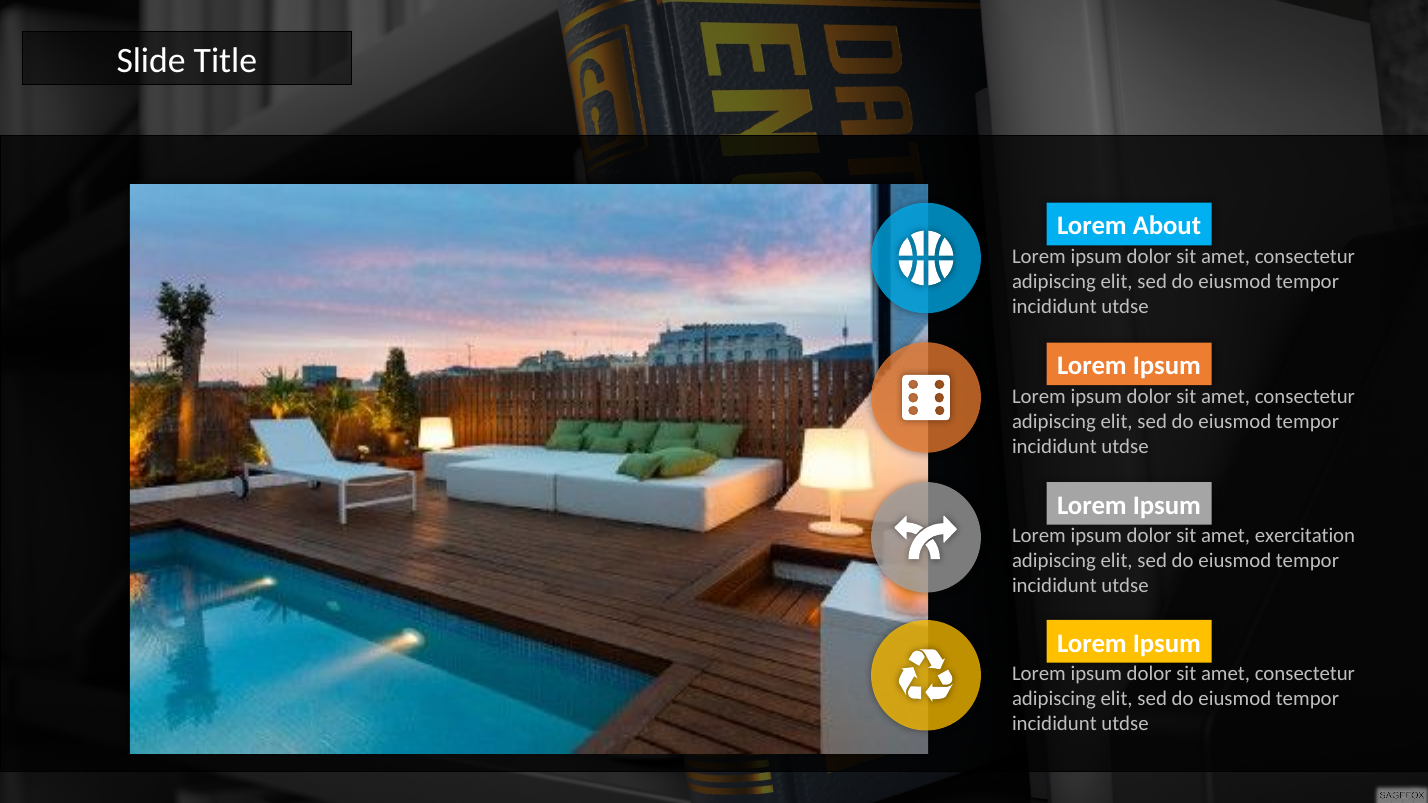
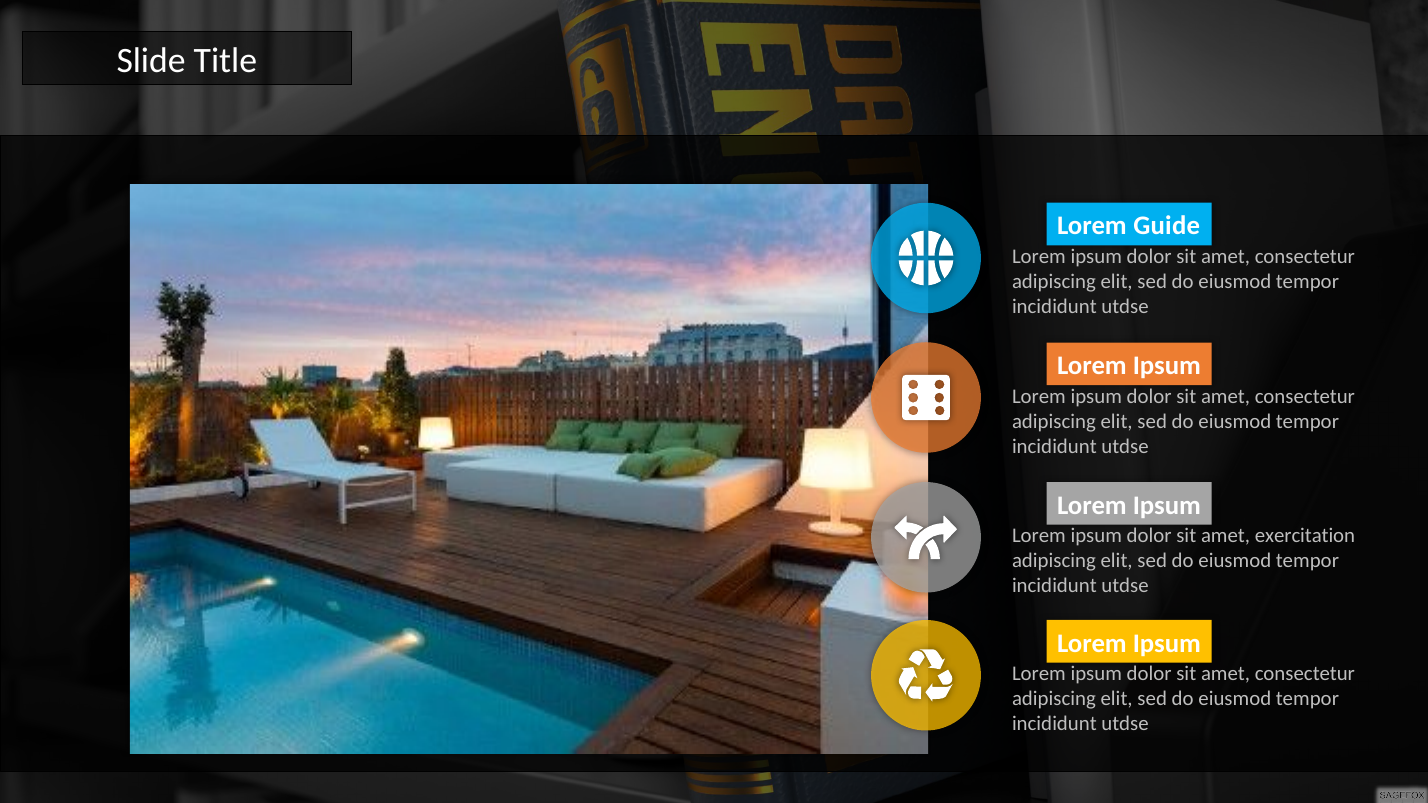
About: About -> Guide
